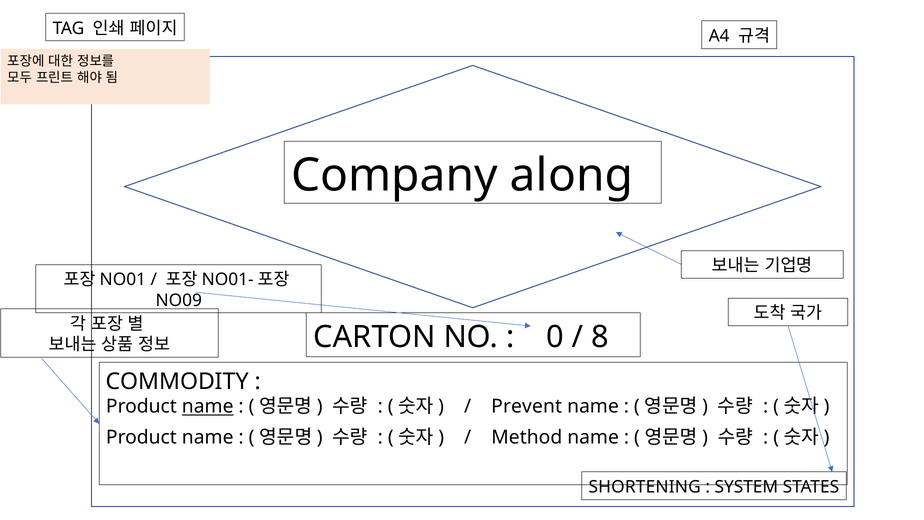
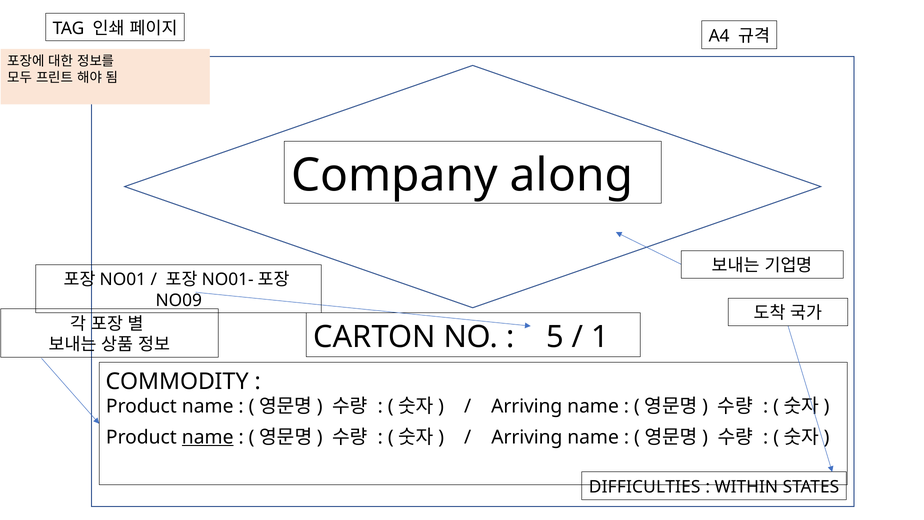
0: 0 -> 5
8: 8 -> 1
name at (208, 406) underline: present -> none
Prevent at (527, 406): Prevent -> Arriving
name at (208, 437) underline: none -> present
Method at (527, 437): Method -> Arriving
SHORTENING: SHORTENING -> DIFFICULTIES
SYSTEM: SYSTEM -> WITHIN
